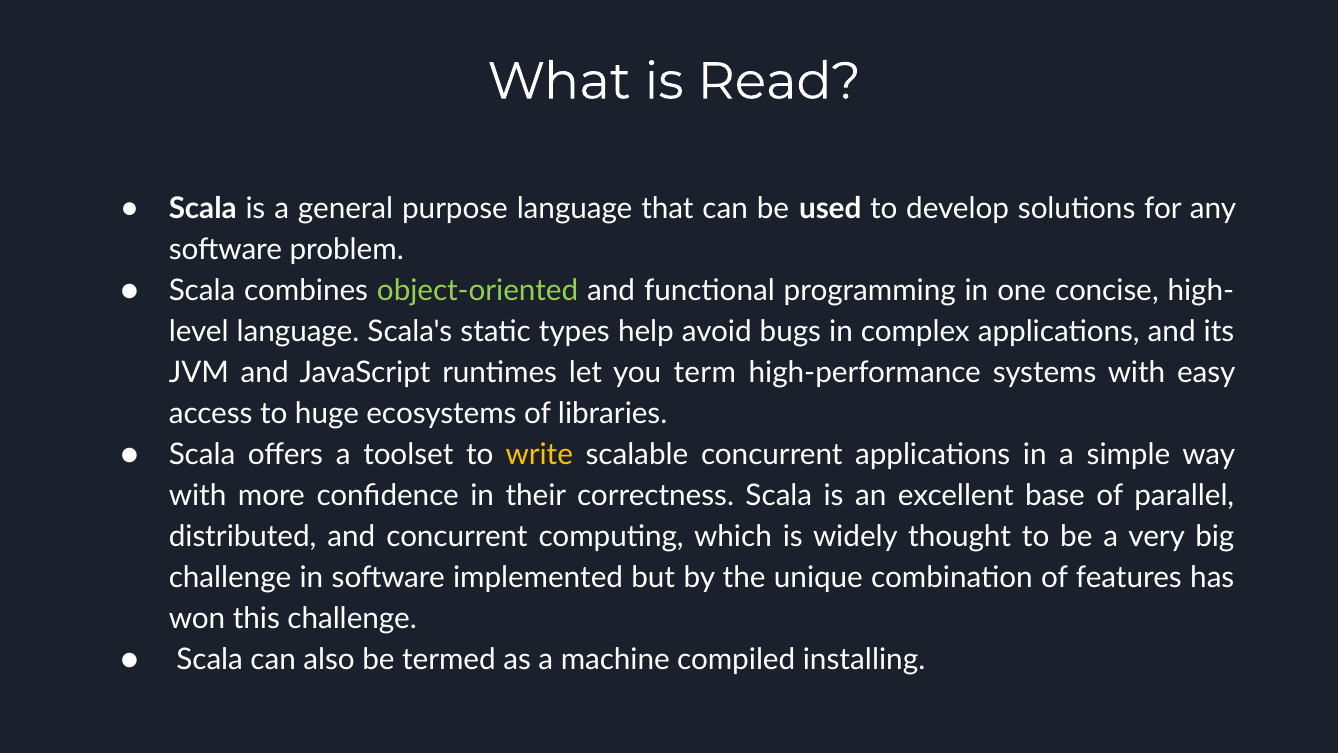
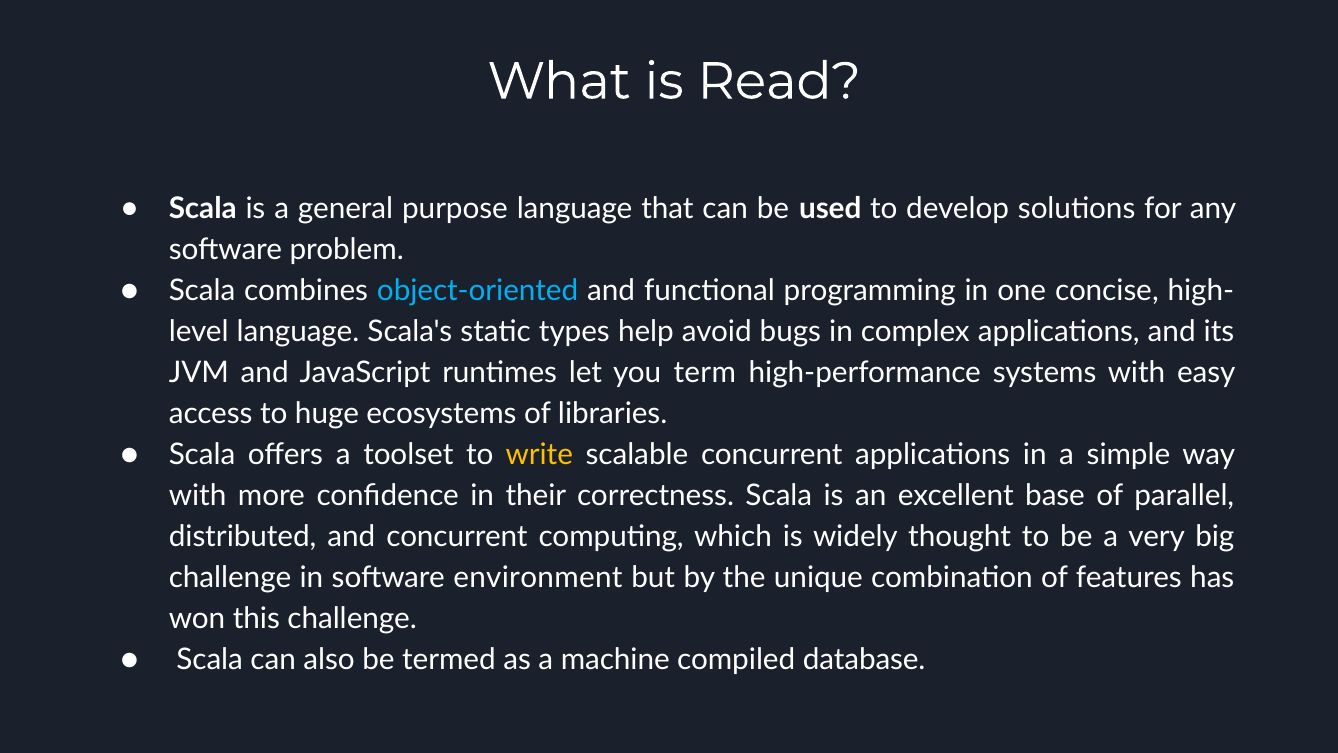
object-oriented colour: light green -> light blue
implemented: implemented -> environment
installing: installing -> database
